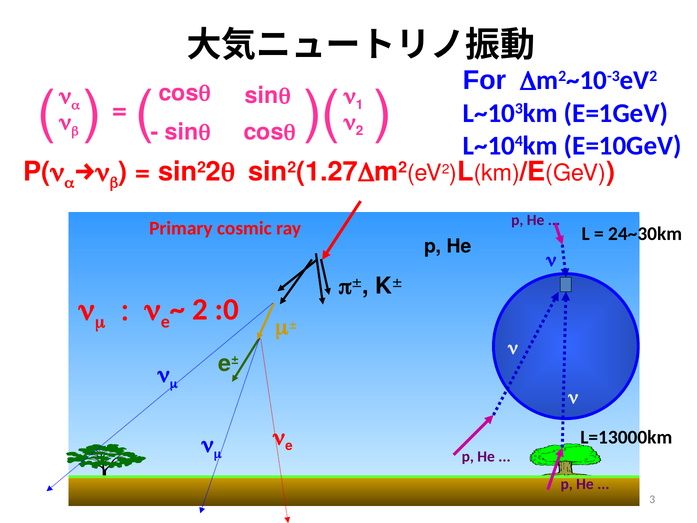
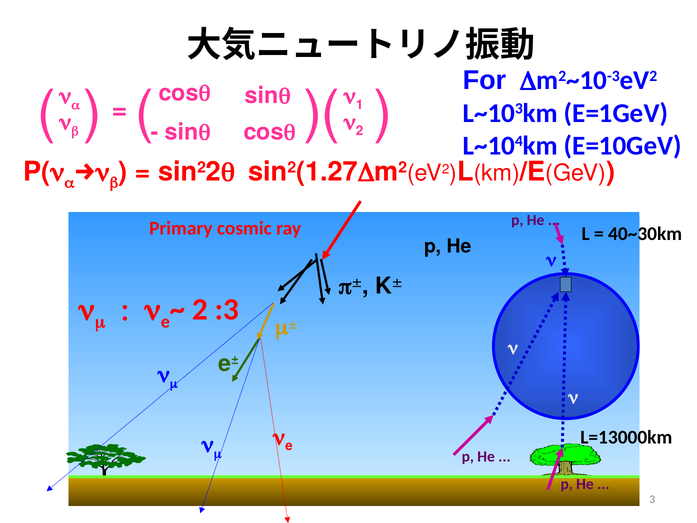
24~30km: 24~30km -> 40~30km
:0: :0 -> :3
